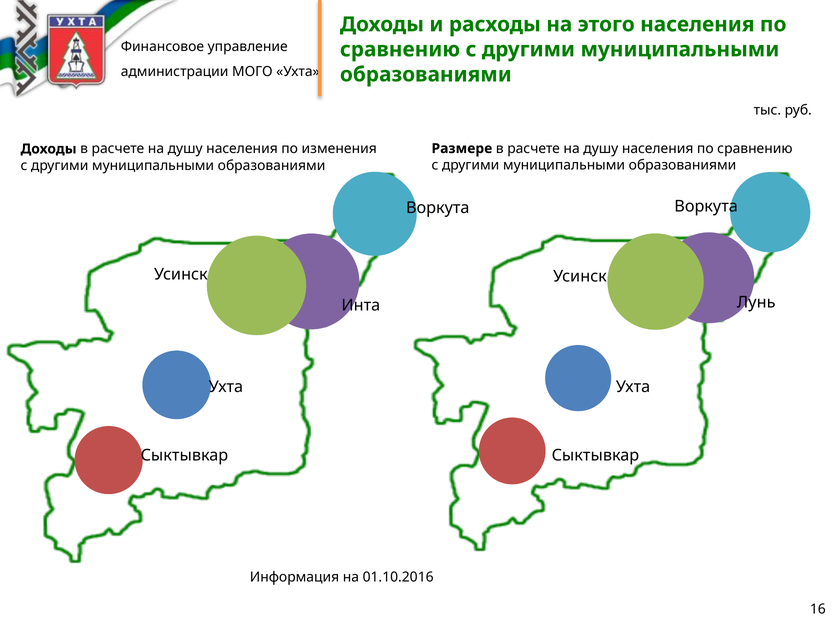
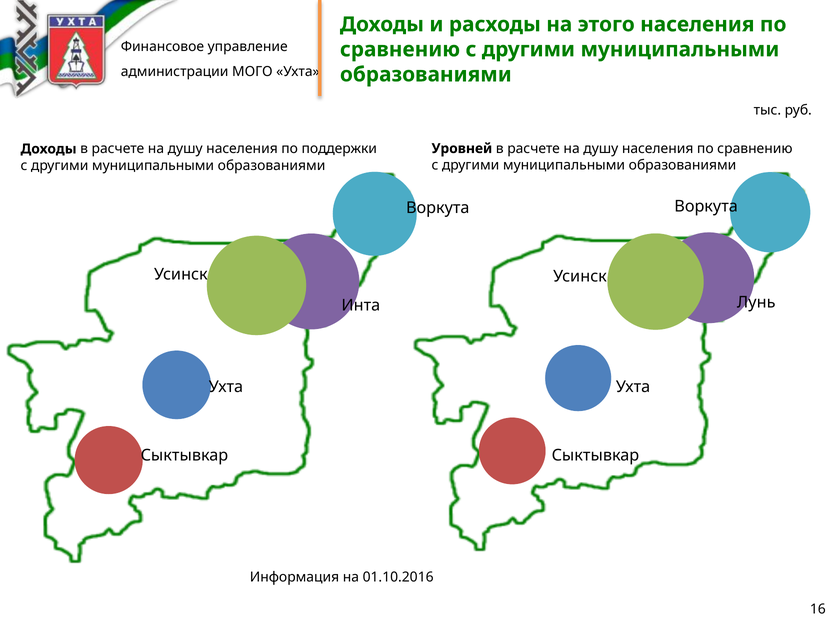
Размере: Размере -> Уровней
изменения: изменения -> поддержки
